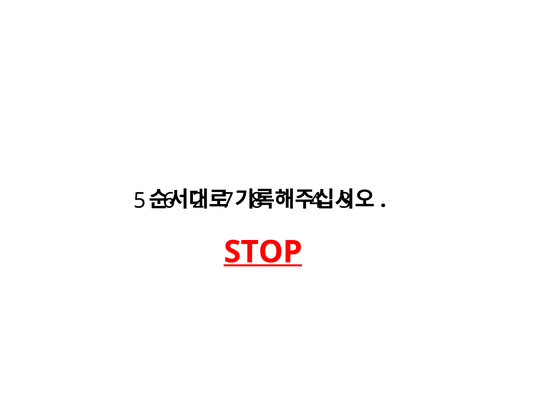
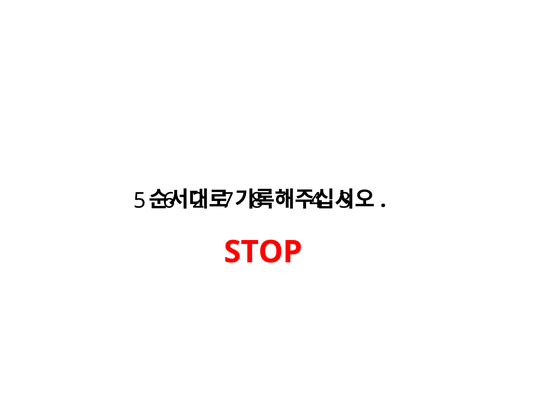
STOP underline: present -> none
